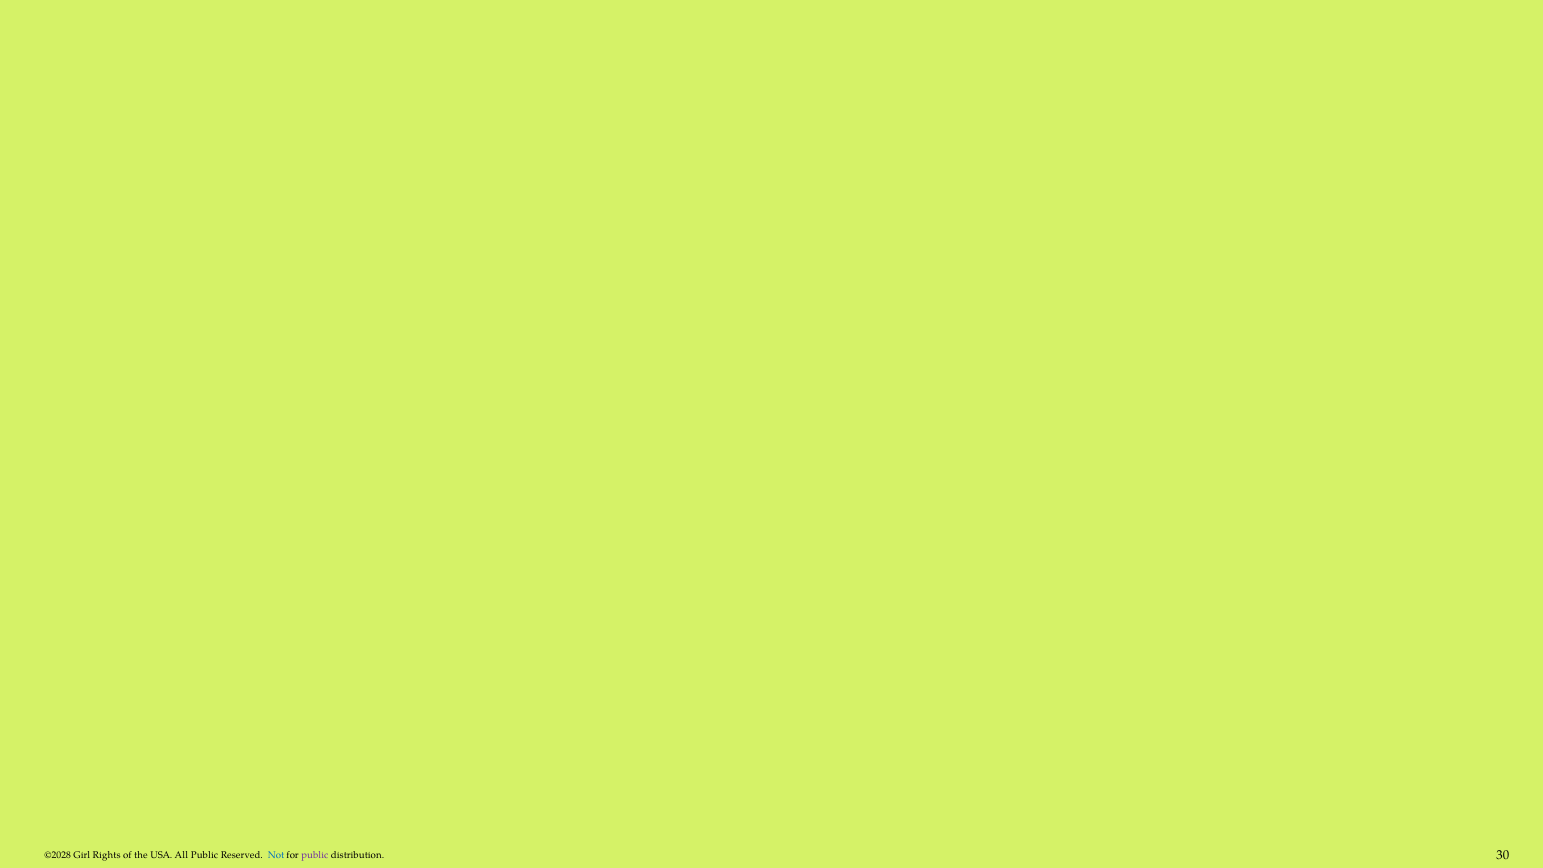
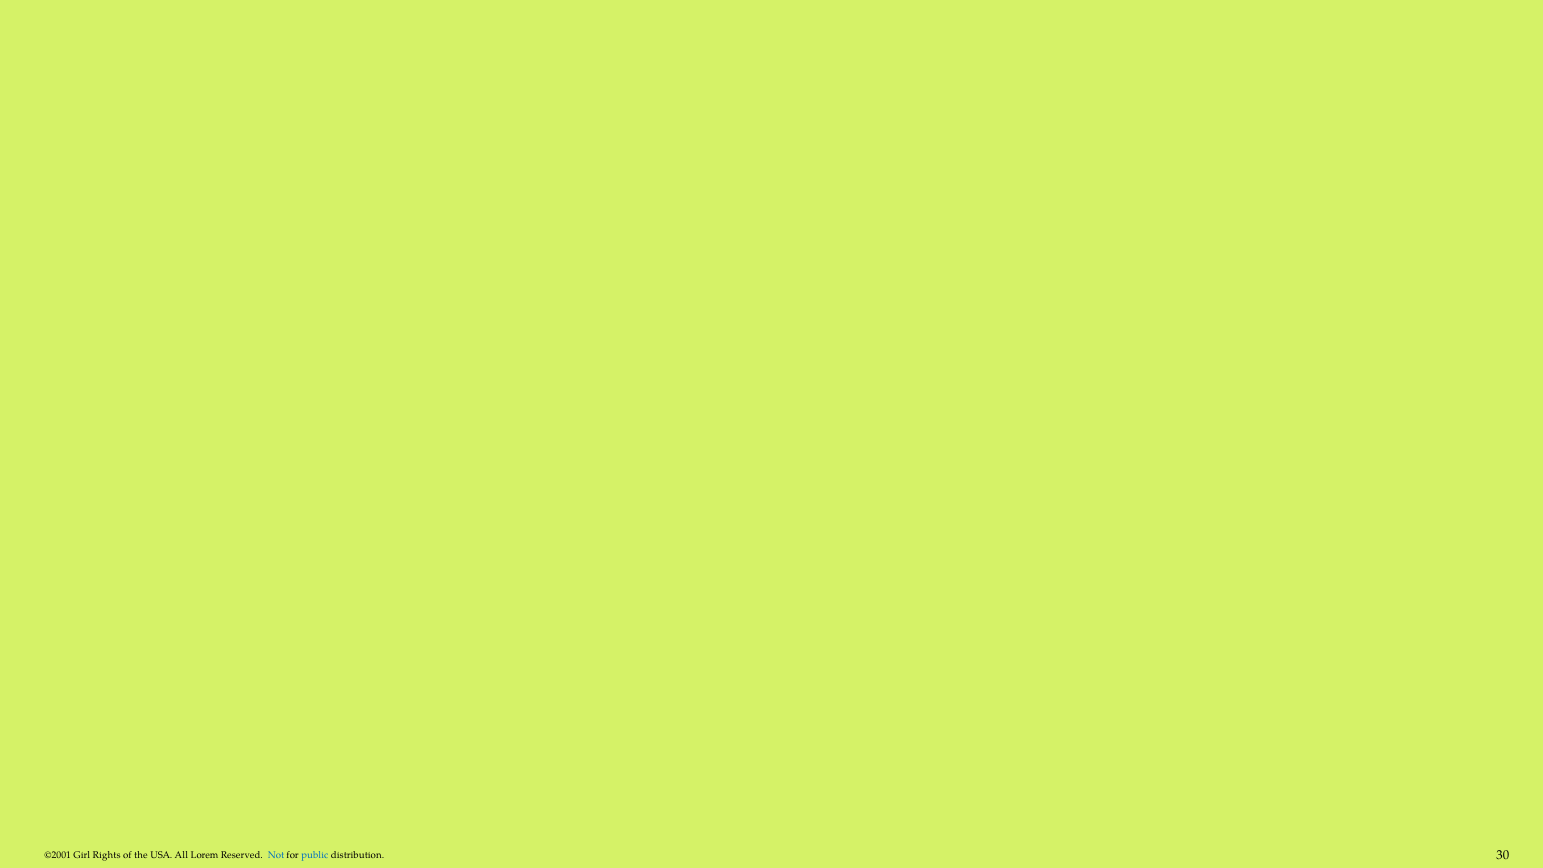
©2028: ©2028 -> ©2001
All Public: Public -> Lorem
public at (315, 855) colour: purple -> blue
